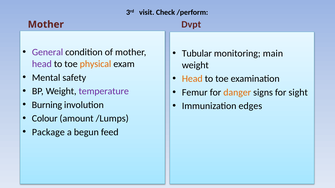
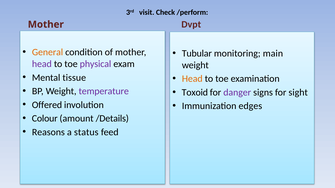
General colour: purple -> orange
physical colour: orange -> purple
safety: safety -> tissue
Femur: Femur -> Toxoid
danger colour: orange -> purple
Burning: Burning -> Offered
/Lumps: /Lumps -> /Details
Package: Package -> Reasons
begun: begun -> status
